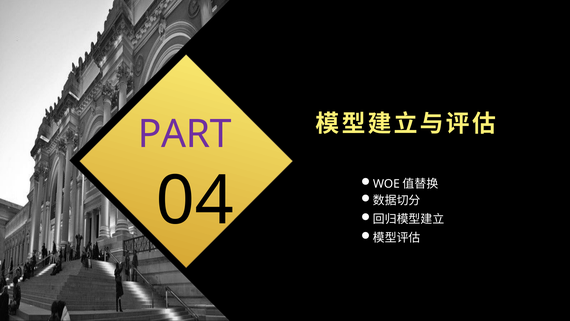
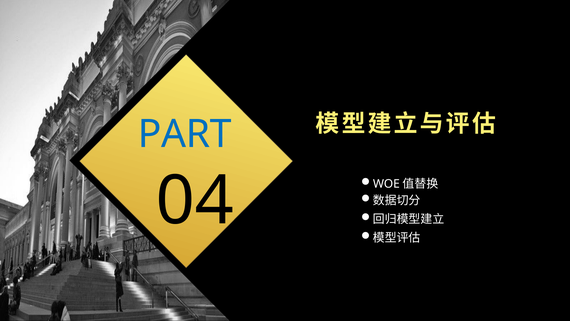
PART colour: purple -> blue
